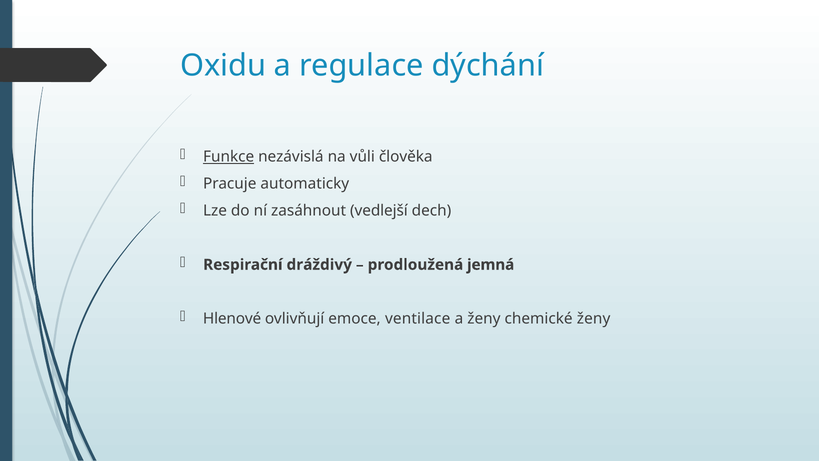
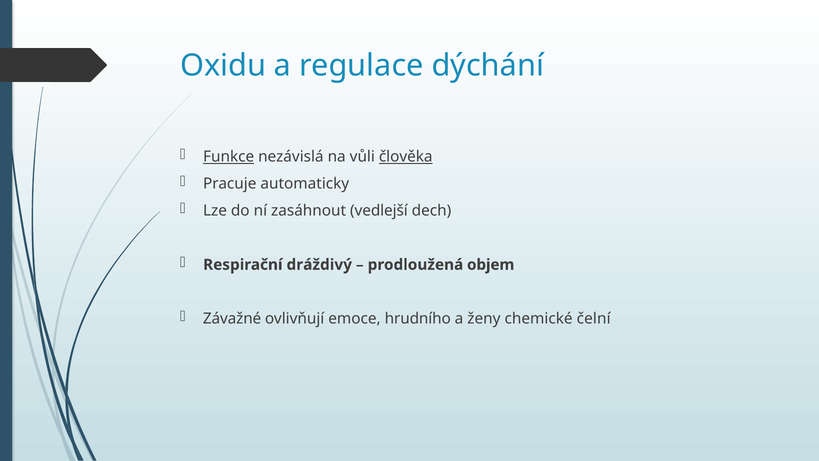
člověka underline: none -> present
jemná: jemná -> objem
Hlenové: Hlenové -> Závažné
ventilace: ventilace -> hrudního
chemické ženy: ženy -> čelní
